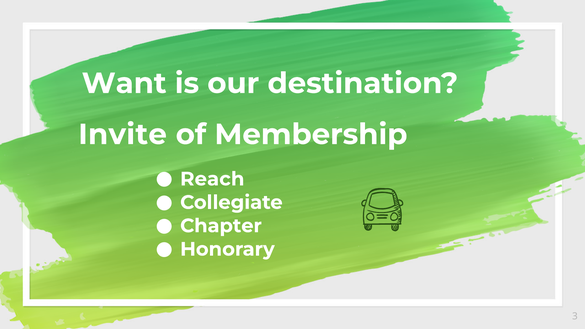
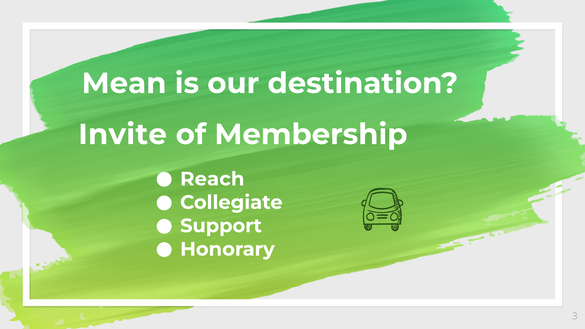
Want: Want -> Mean
Chapter: Chapter -> Support
